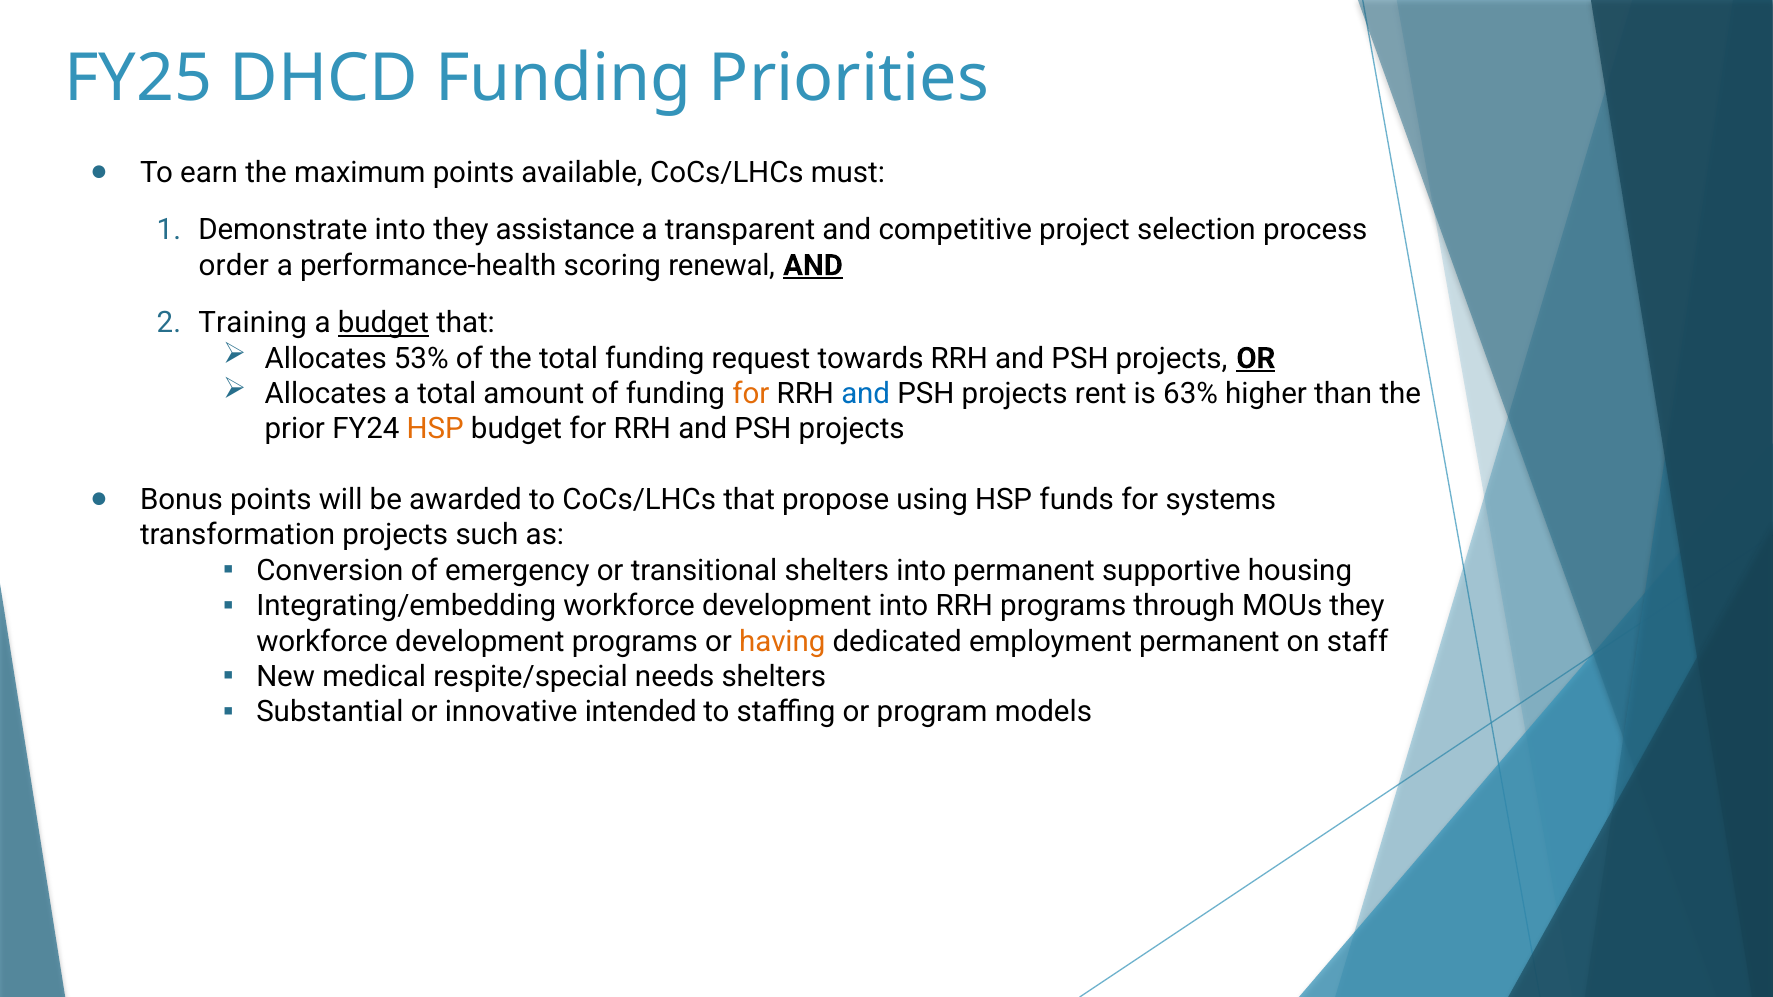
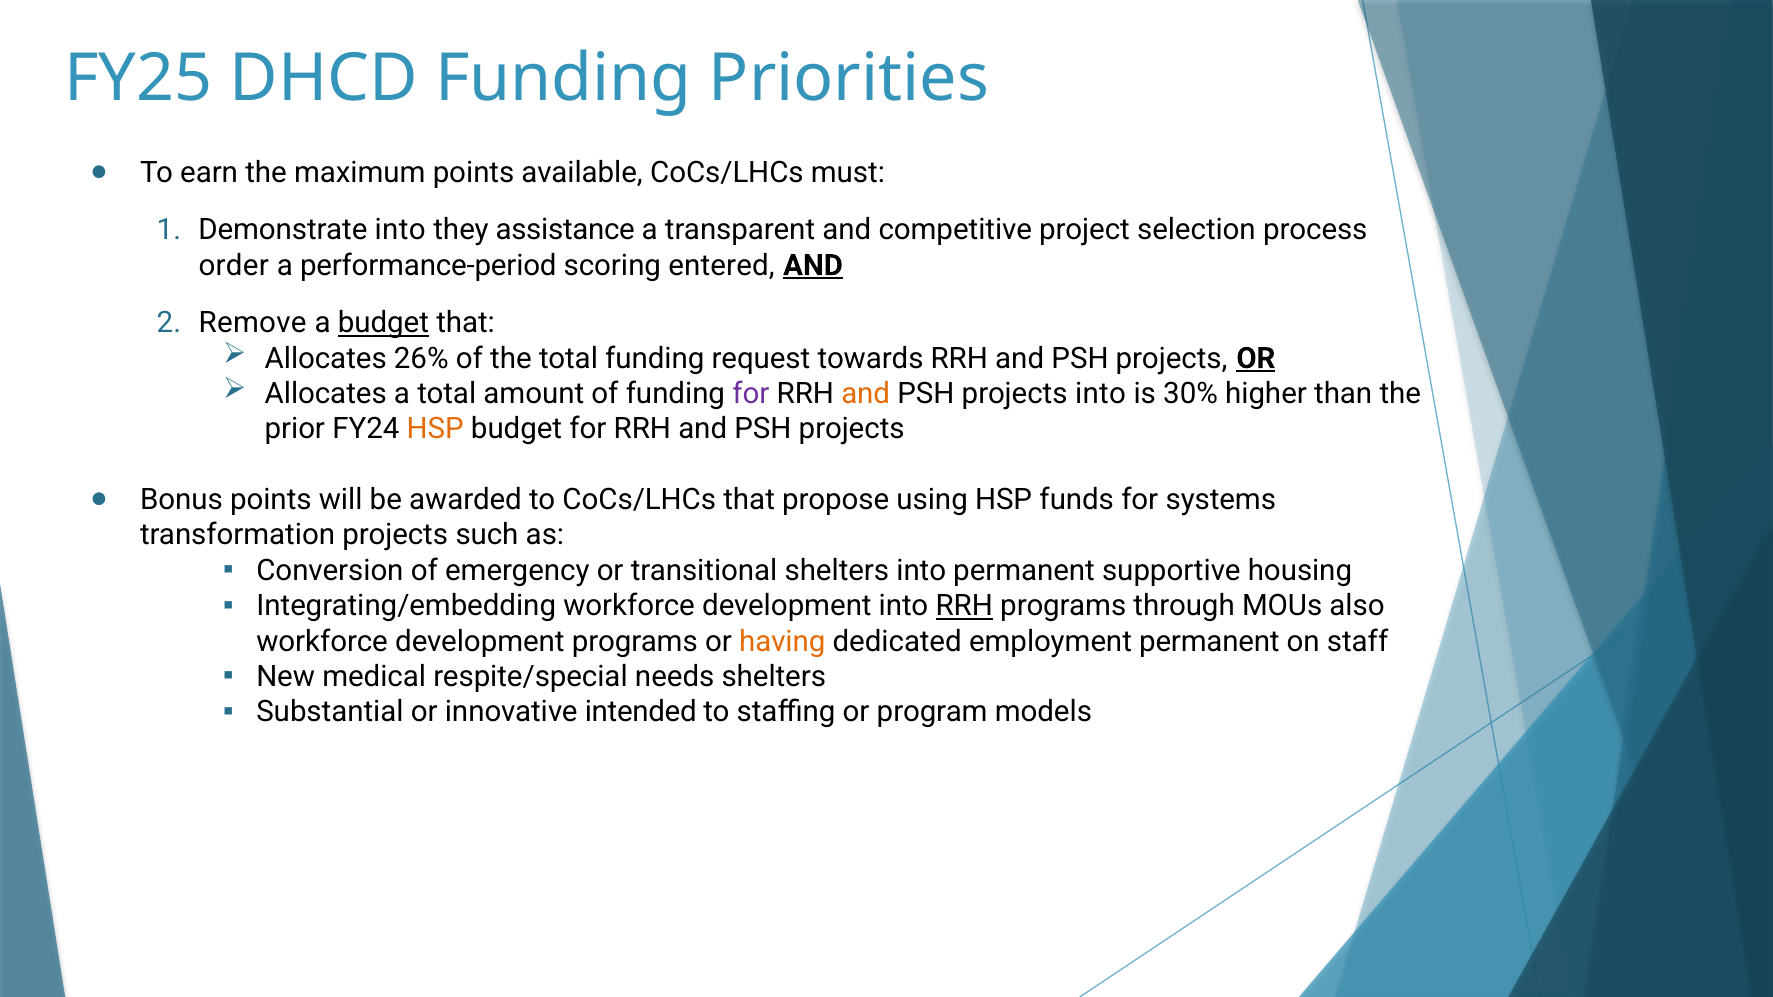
performance-health: performance-health -> performance-period
renewal: renewal -> entered
Training: Training -> Remove
53%: 53% -> 26%
for at (751, 394) colour: orange -> purple
and at (866, 394) colour: blue -> orange
projects rent: rent -> into
63%: 63% -> 30%
RRH at (964, 606) underline: none -> present
MOUs they: they -> also
